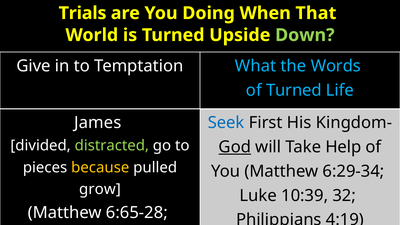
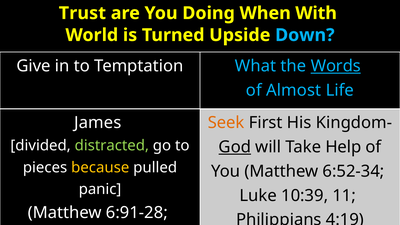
Trials: Trials -> Trust
That: That -> With
Down colour: light green -> light blue
Words underline: none -> present
of Turned: Turned -> Almost
Seek colour: blue -> orange
6:29-34: 6:29-34 -> 6:52-34
grow: grow -> panic
32: 32 -> 11
6:65-28: 6:65-28 -> 6:91-28
